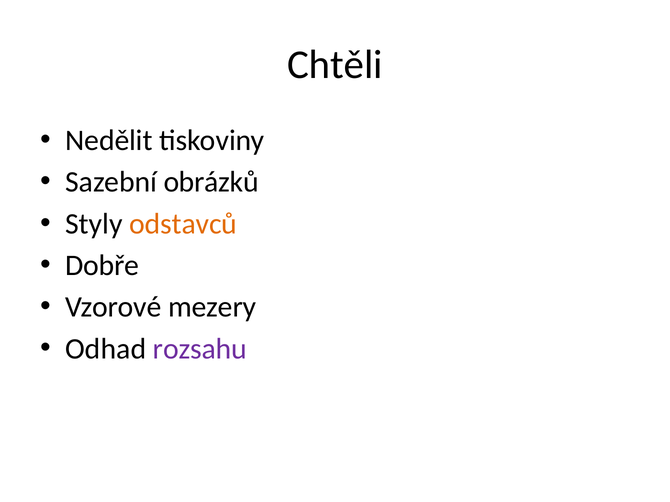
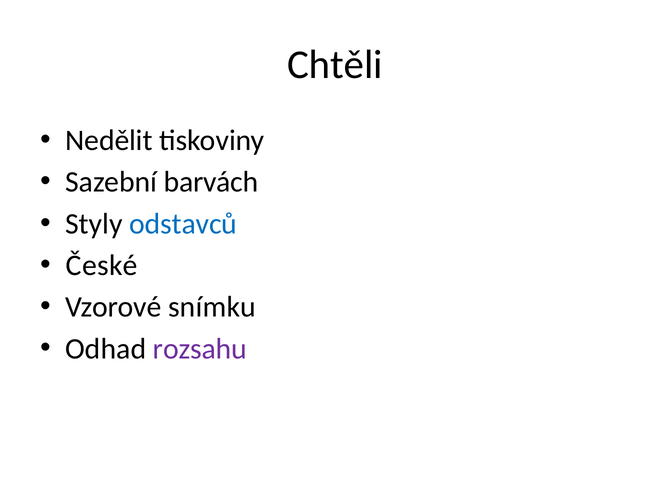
obrázků: obrázků -> barvách
odstavců colour: orange -> blue
Dobře: Dobře -> České
mezery: mezery -> snímku
